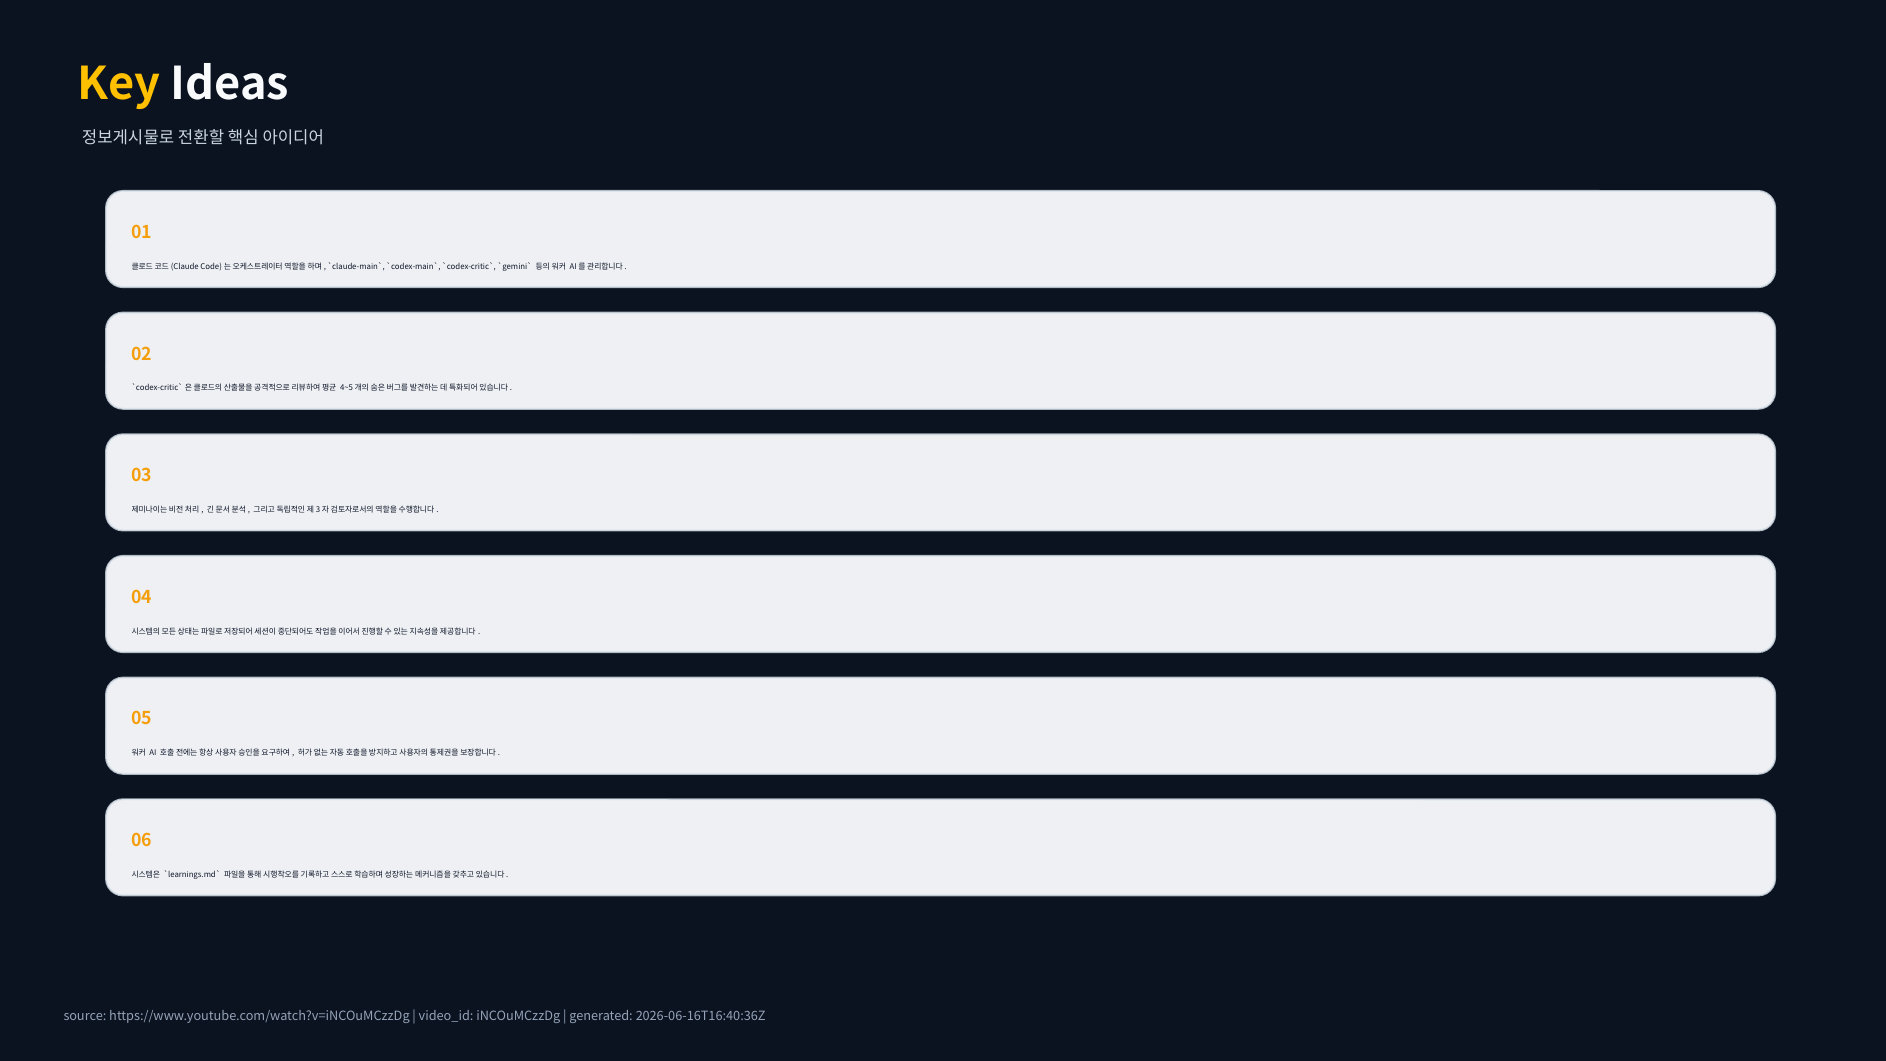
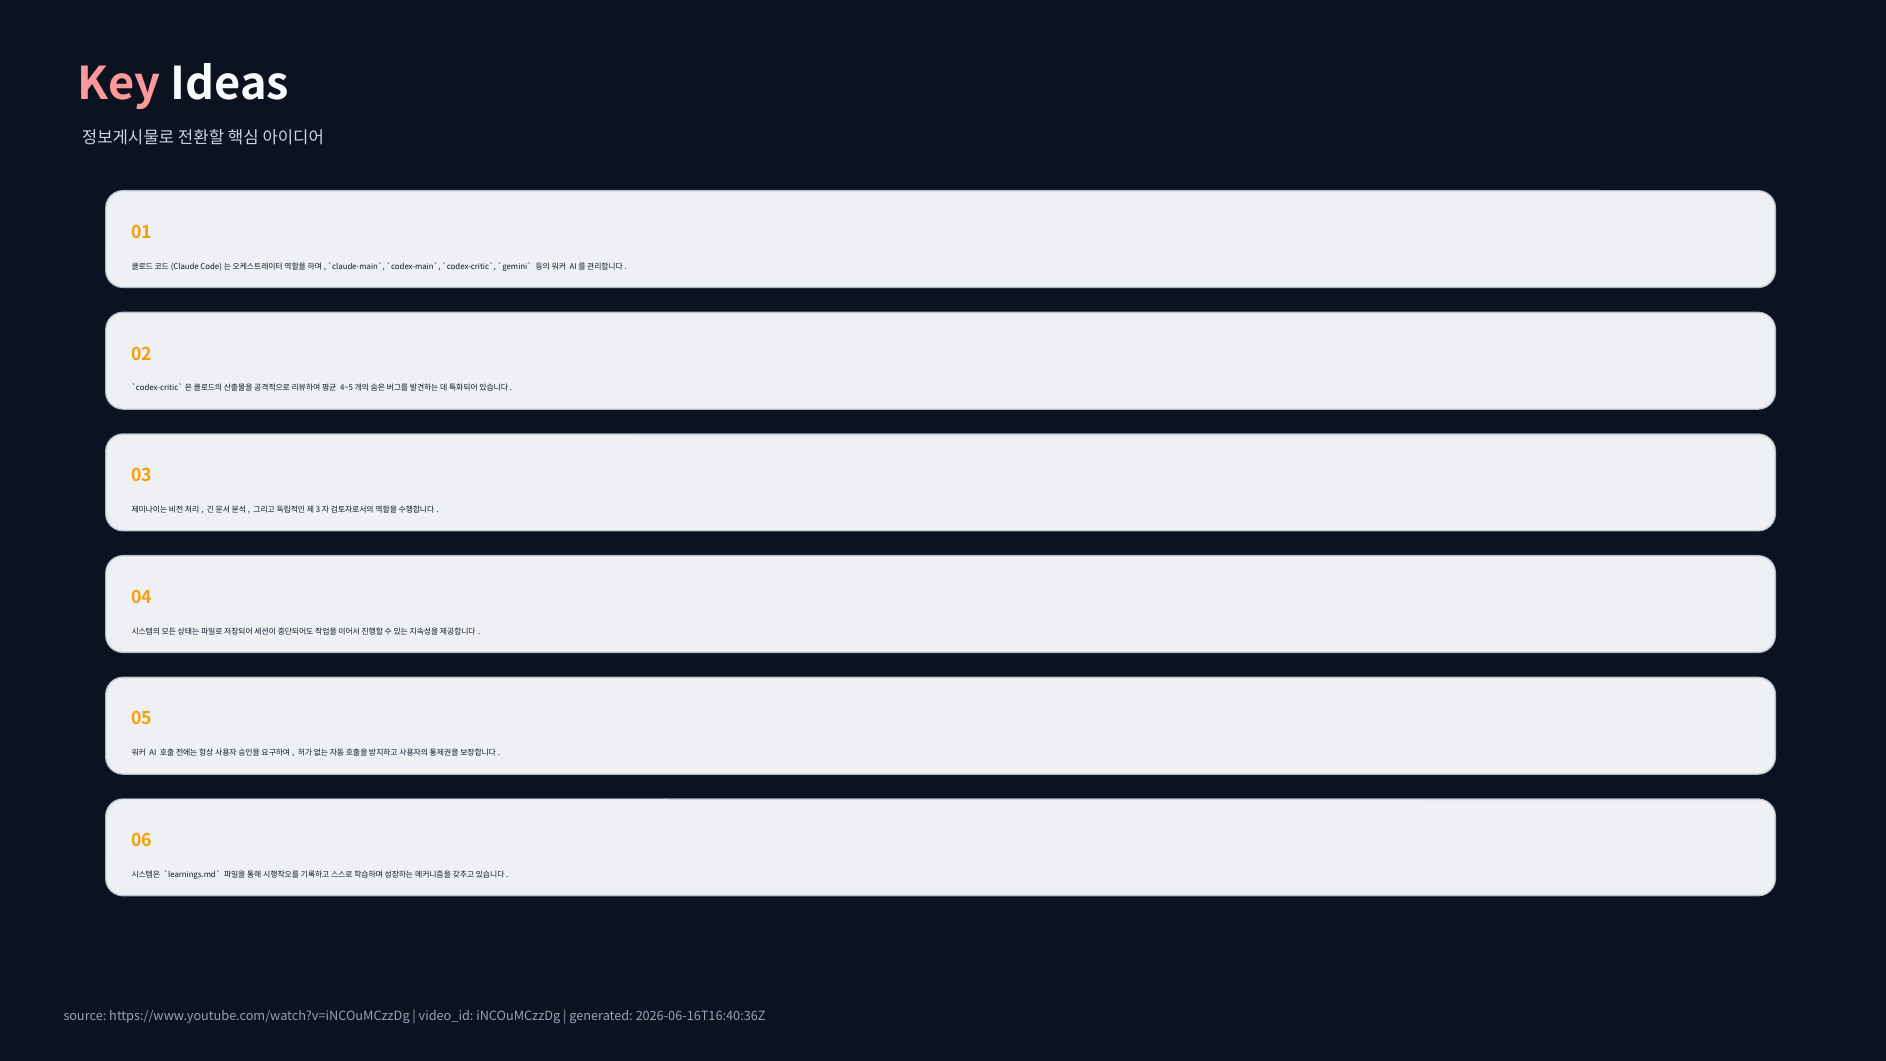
Key colour: yellow -> pink
